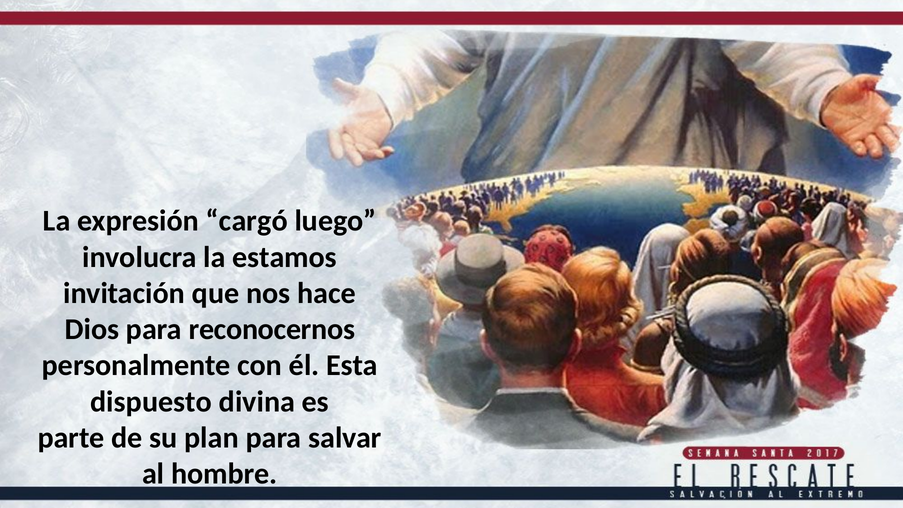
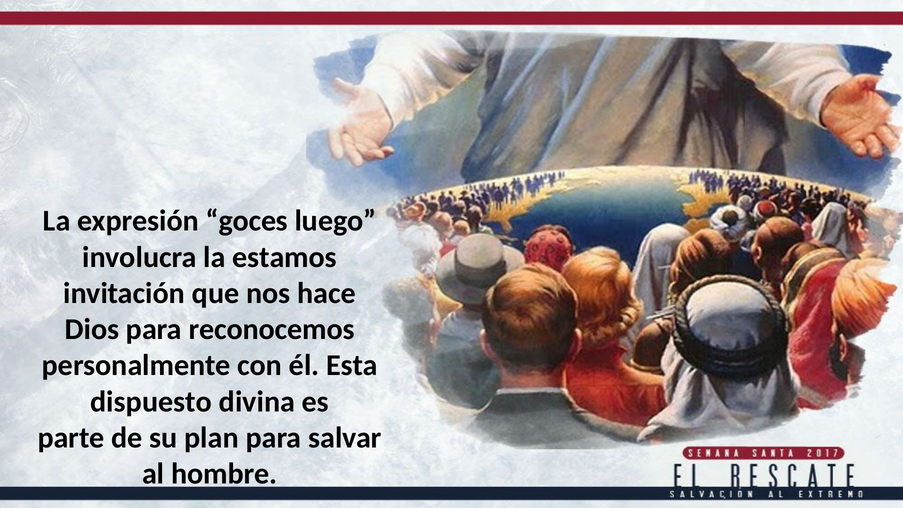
cargó: cargó -> goces
reconocernos: reconocernos -> reconocemos
